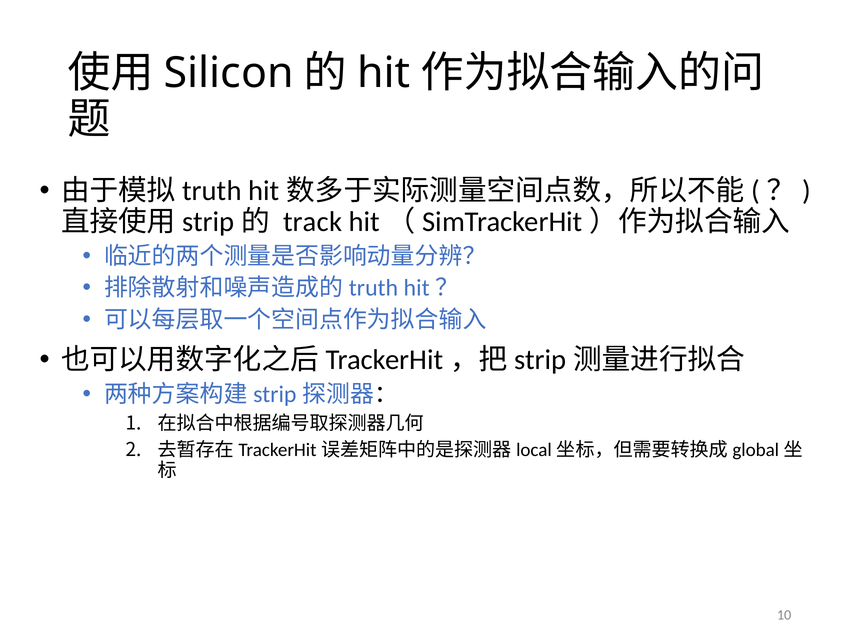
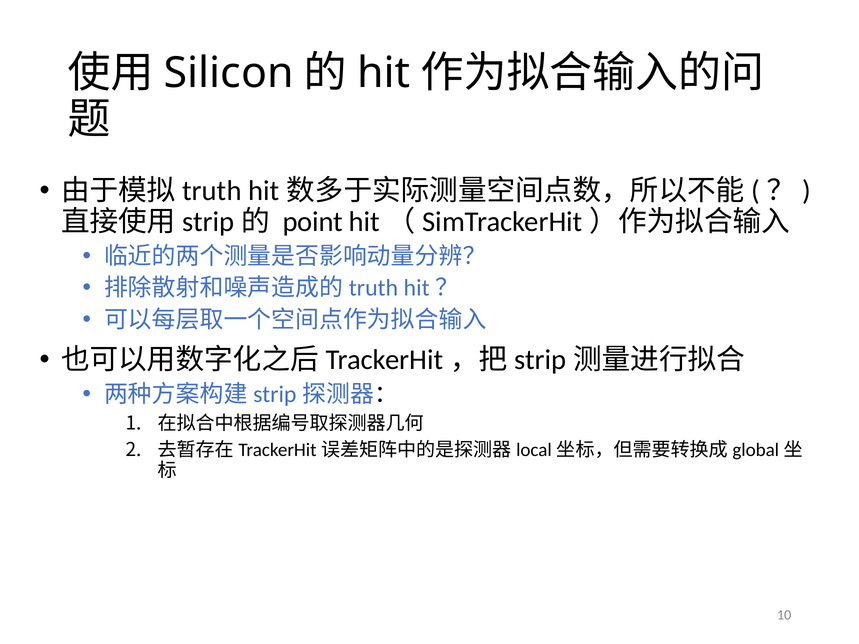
track: track -> point
